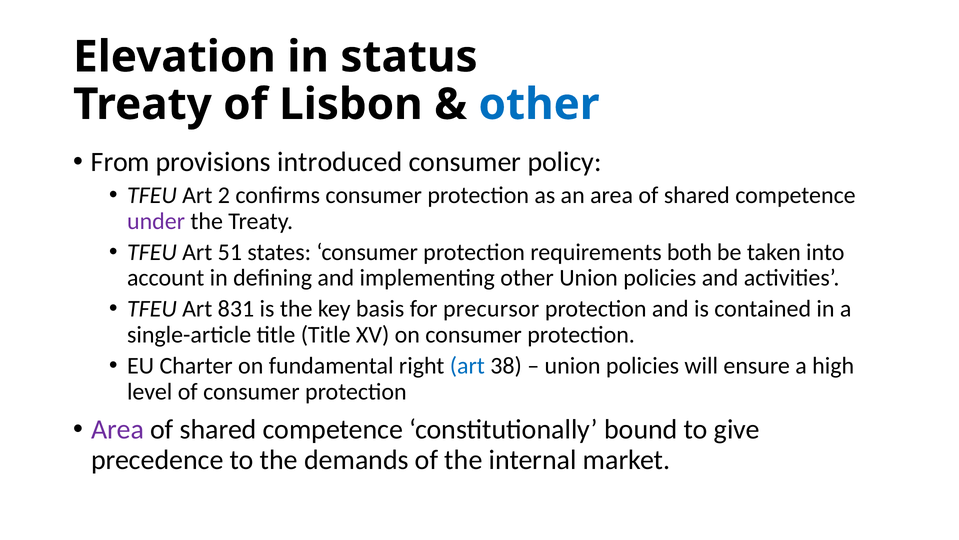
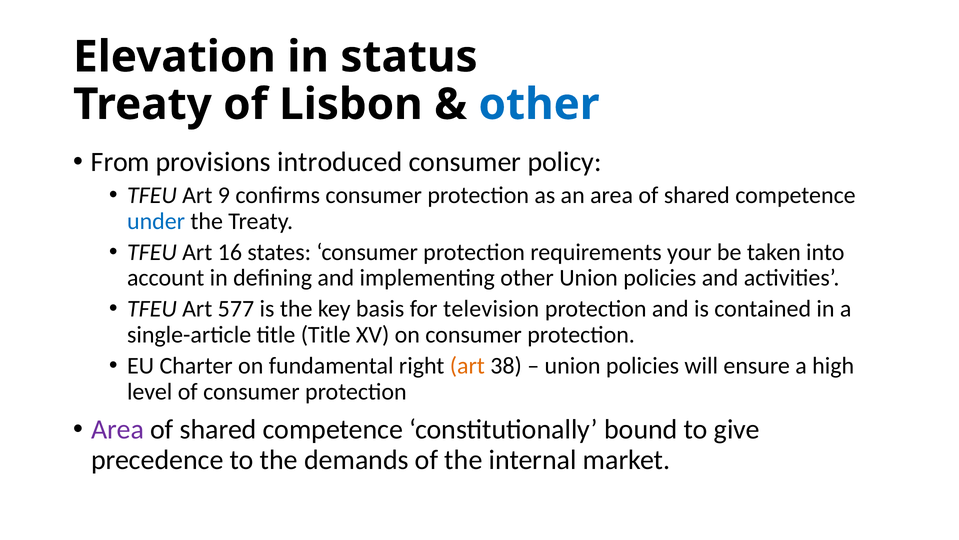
2: 2 -> 9
under colour: purple -> blue
51: 51 -> 16
both: both -> your
831: 831 -> 577
precursor: precursor -> television
art at (467, 365) colour: blue -> orange
